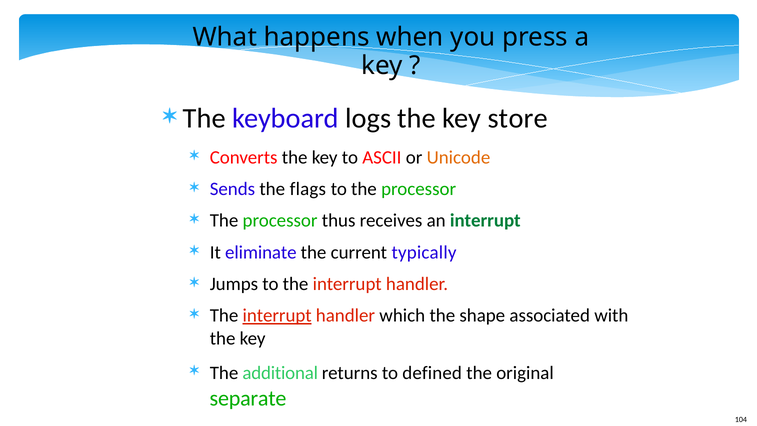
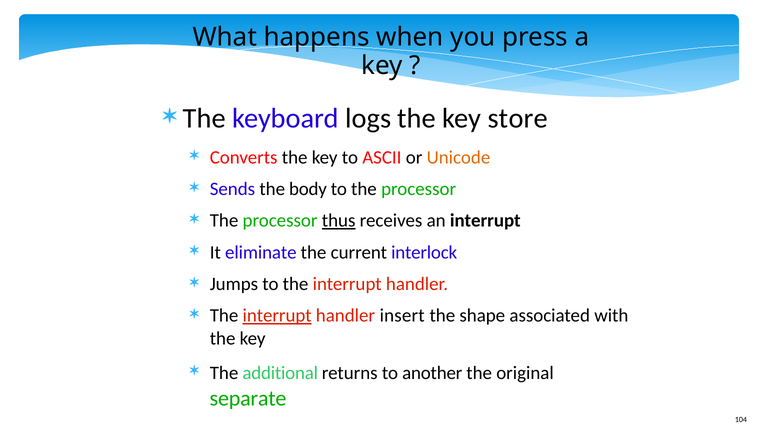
flags: flags -> body
thus underline: none -> present
interrupt at (485, 221) colour: green -> black
typically: typically -> interlock
which: which -> insert
defined: defined -> another
